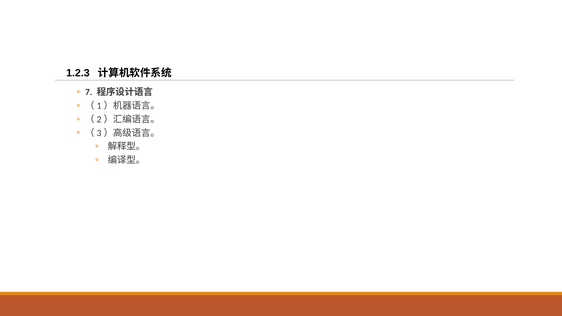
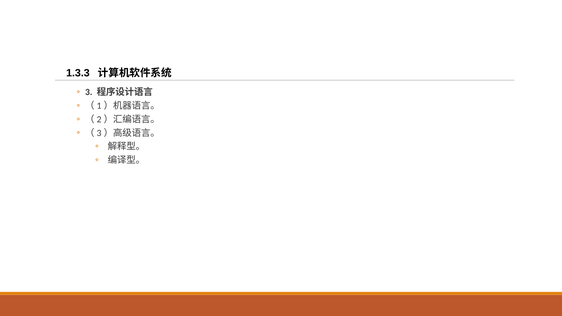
1.2.3: 1.2.3 -> 1.3.3
7: 7 -> 3
